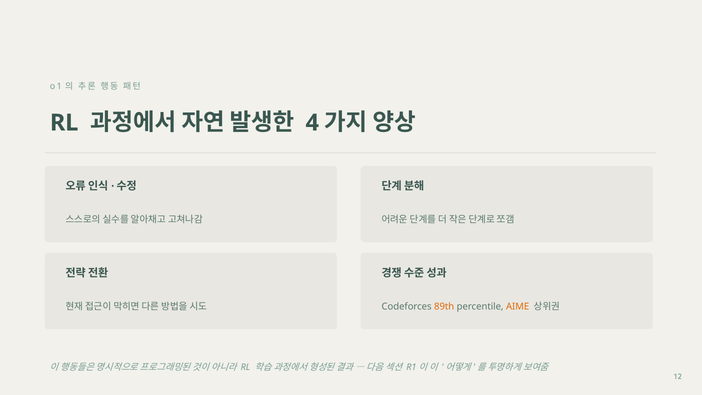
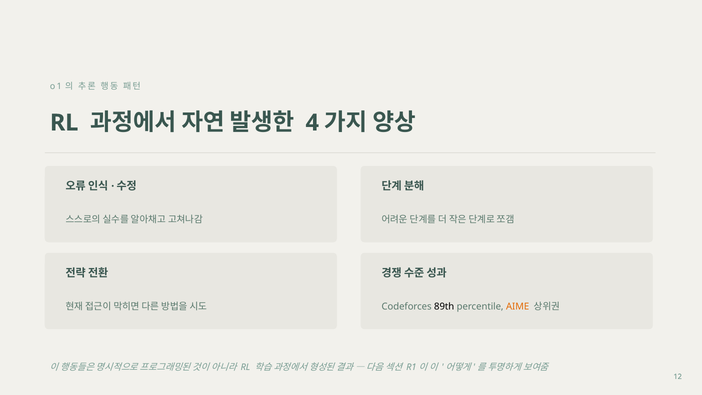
89th colour: orange -> black
